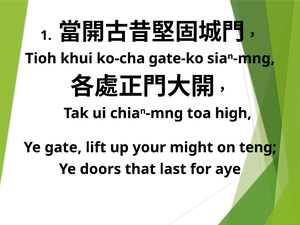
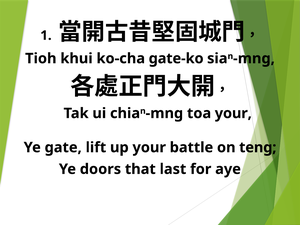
toa high: high -> your
might: might -> battle
